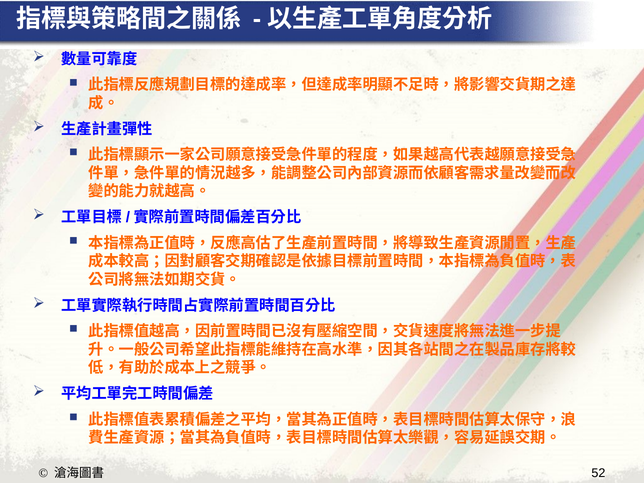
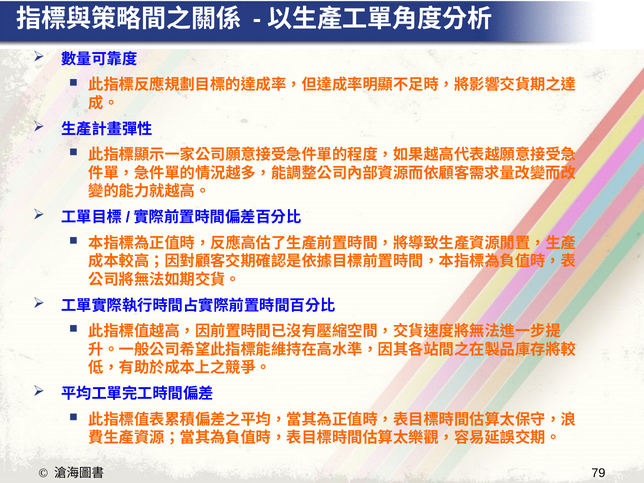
52: 52 -> 79
